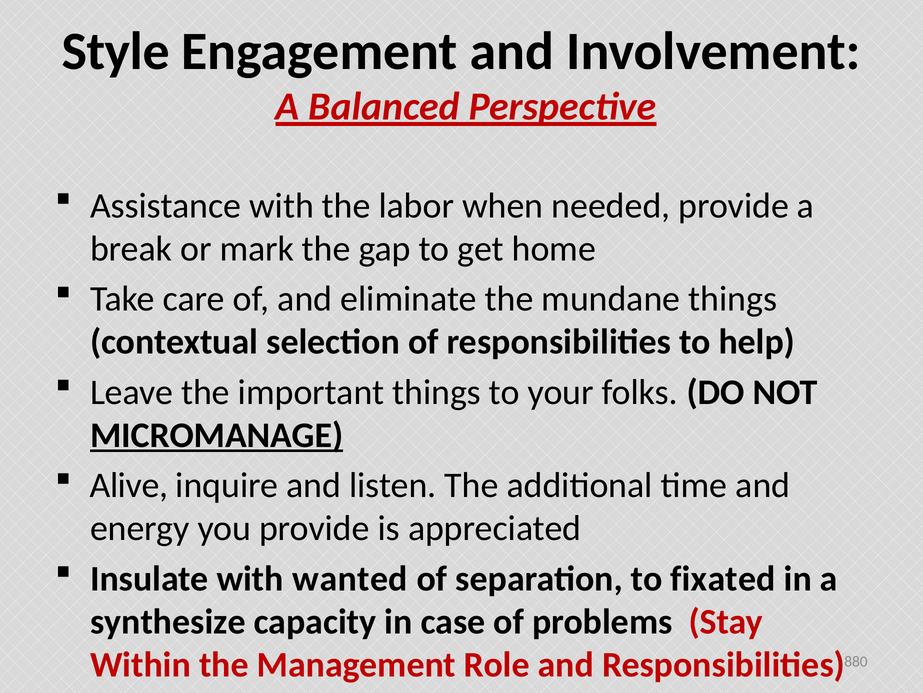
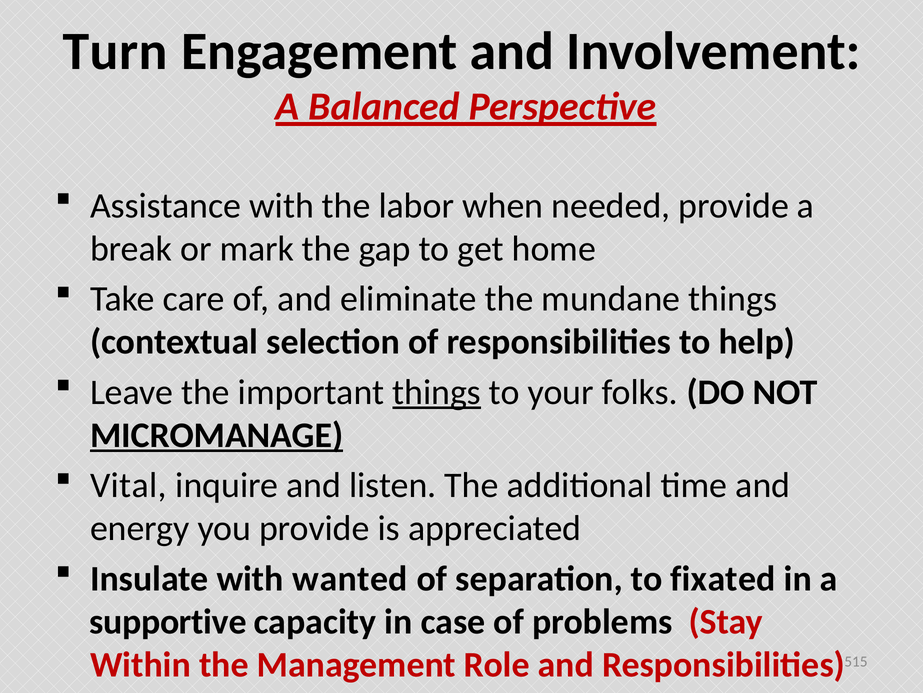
Style: Style -> Turn
things at (437, 392) underline: none -> present
Alive: Alive -> Vital
synthesize: synthesize -> supportive
880: 880 -> 515
